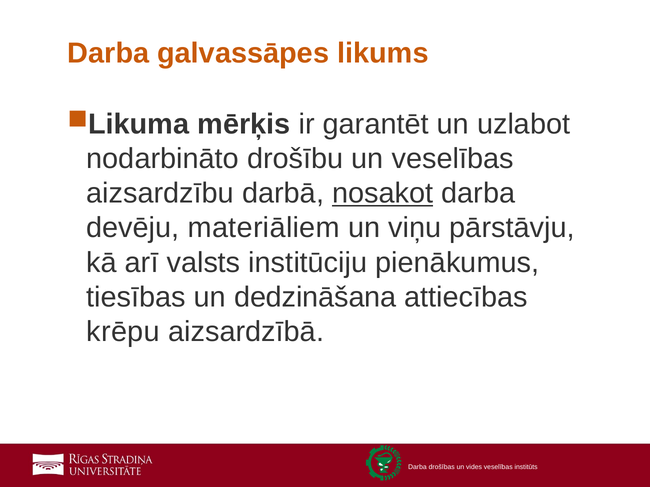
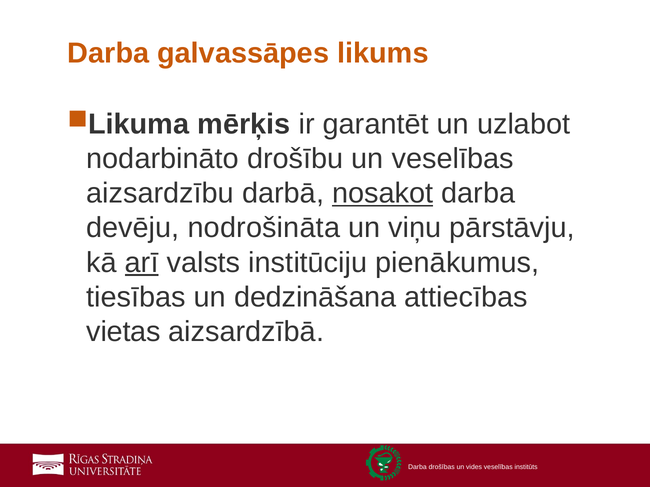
materiāliem: materiāliem -> nodrošināta
arī underline: none -> present
krēpu: krēpu -> vietas
